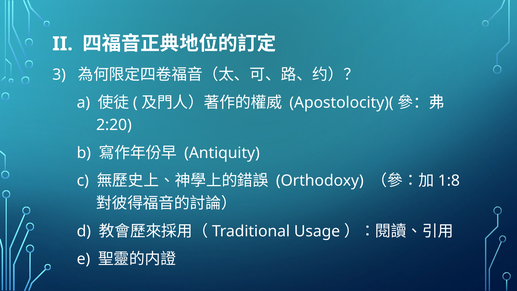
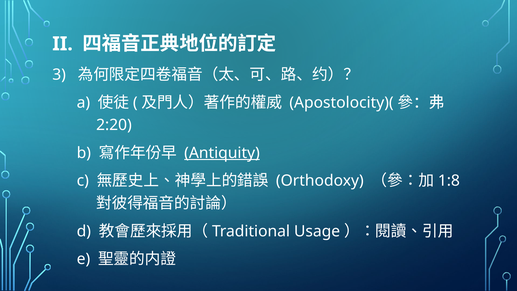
Antiquity underline: none -> present
